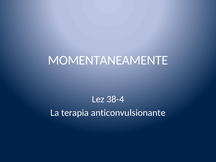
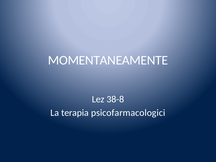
38-4: 38-4 -> 38-8
anticonvulsionante: anticonvulsionante -> psicofarmacologici
